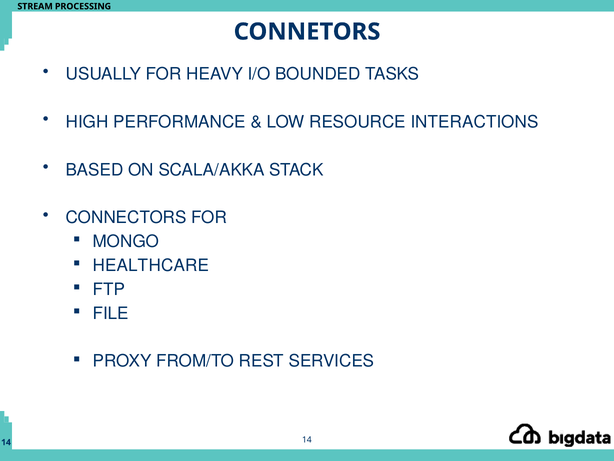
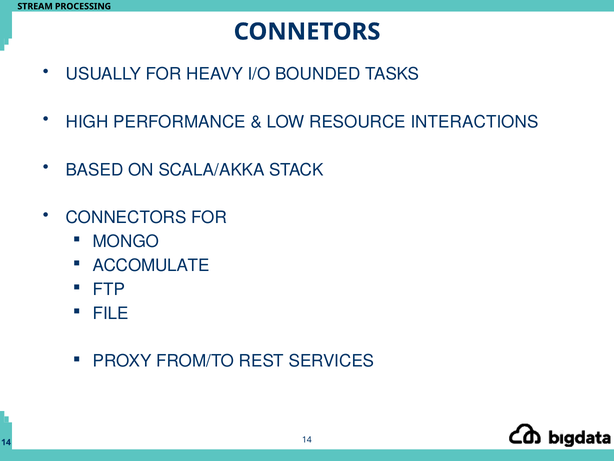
HEALTHCARE: HEALTHCARE -> ACCOMULATE
